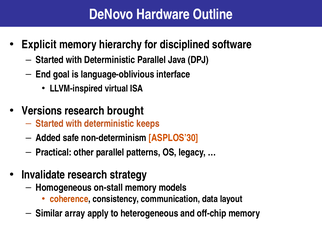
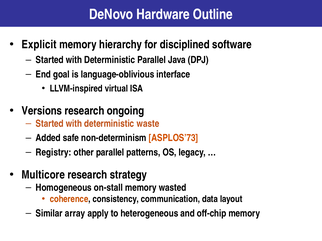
brought: brought -> ongoing
keeps: keeps -> waste
ASPLOS’30: ASPLOS’30 -> ASPLOS’73
Practical: Practical -> Registry
Invalidate: Invalidate -> Multicore
models: models -> wasted
